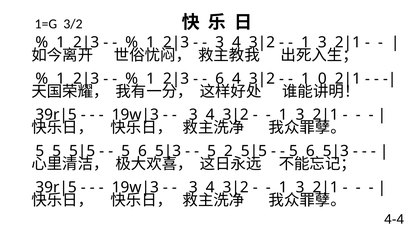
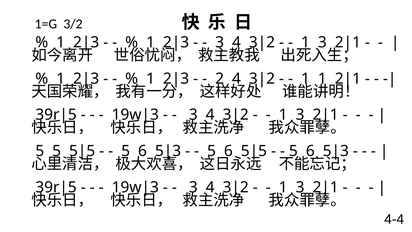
6 at (220, 78): 6 -> 2
1 0: 0 -> 1
2 at (228, 151): 2 -> 6
